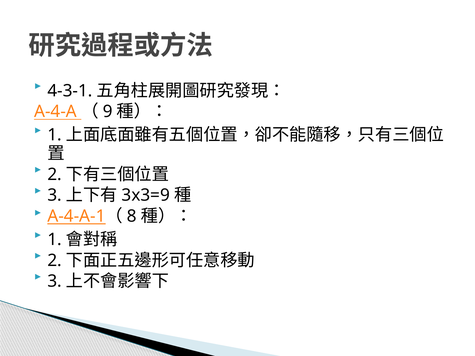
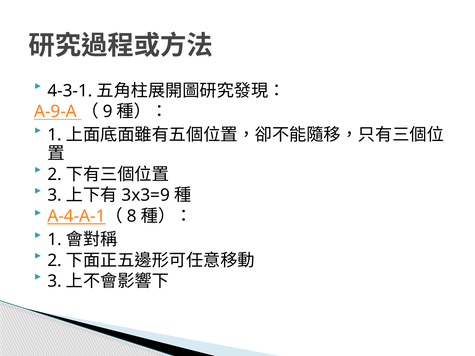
A-4-A: A-4-A -> A-9-A
